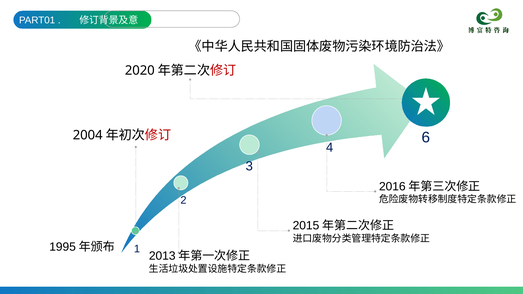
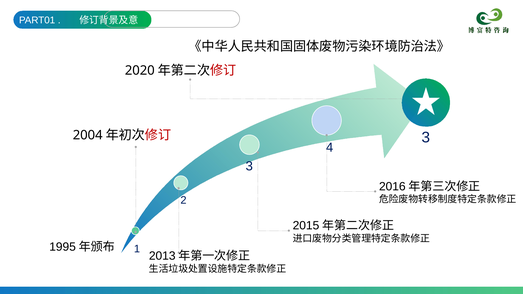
6 at (426, 138): 6 -> 3
